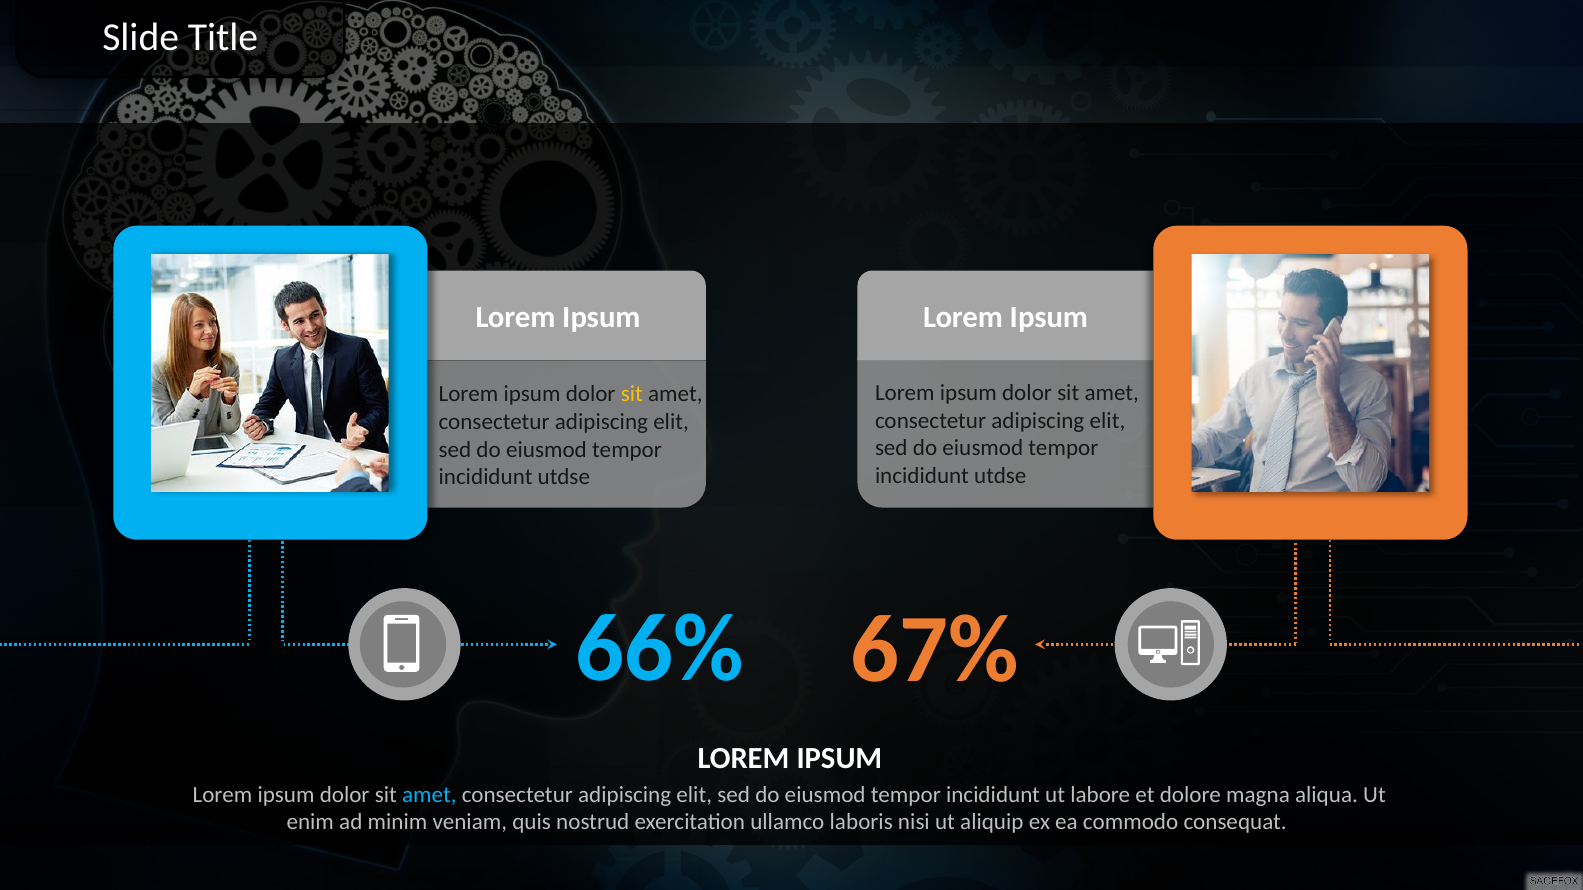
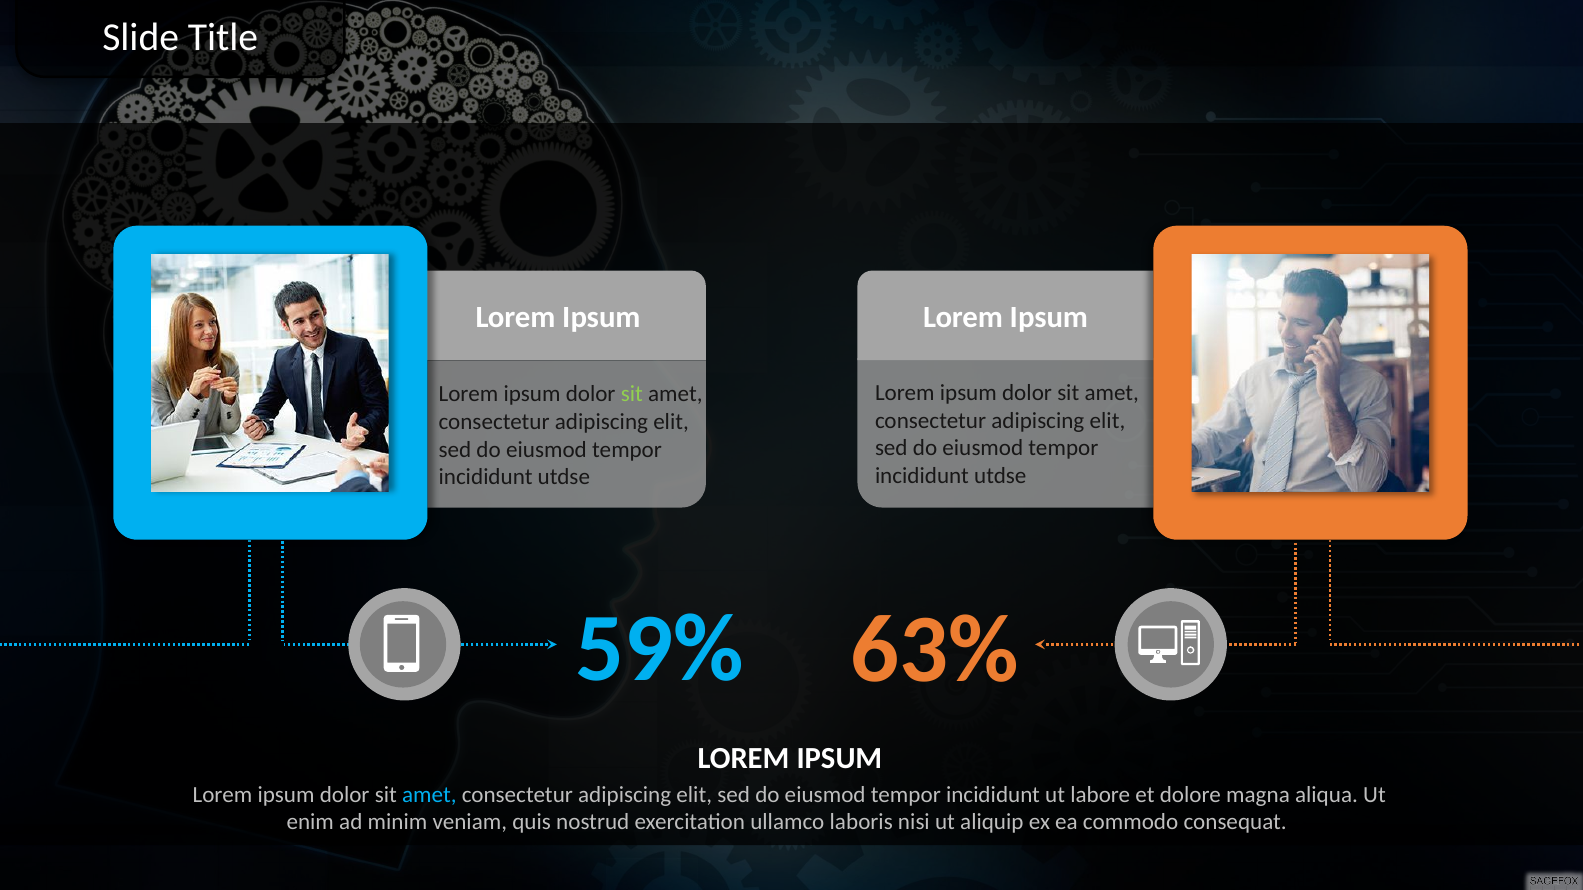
sit at (632, 394) colour: yellow -> light green
66%: 66% -> 59%
67%: 67% -> 63%
